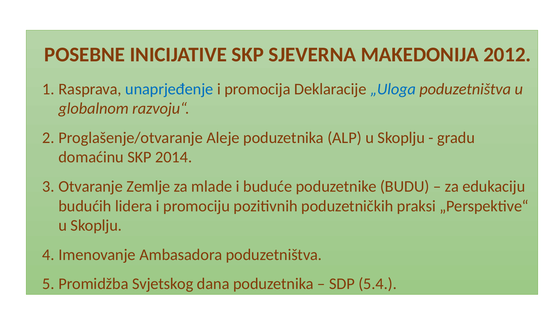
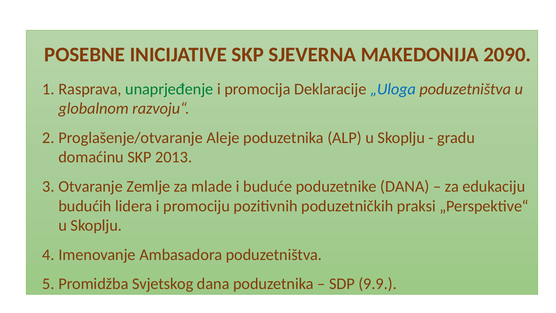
2012: 2012 -> 2090
unaprjeđenje colour: blue -> green
2014: 2014 -> 2013
poduzetnike BUDU: BUDU -> DANA
5.4: 5.4 -> 9.9
